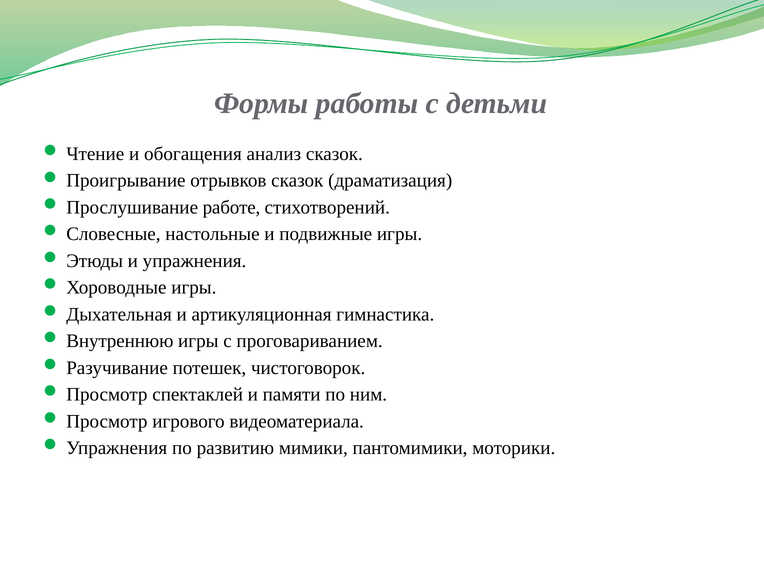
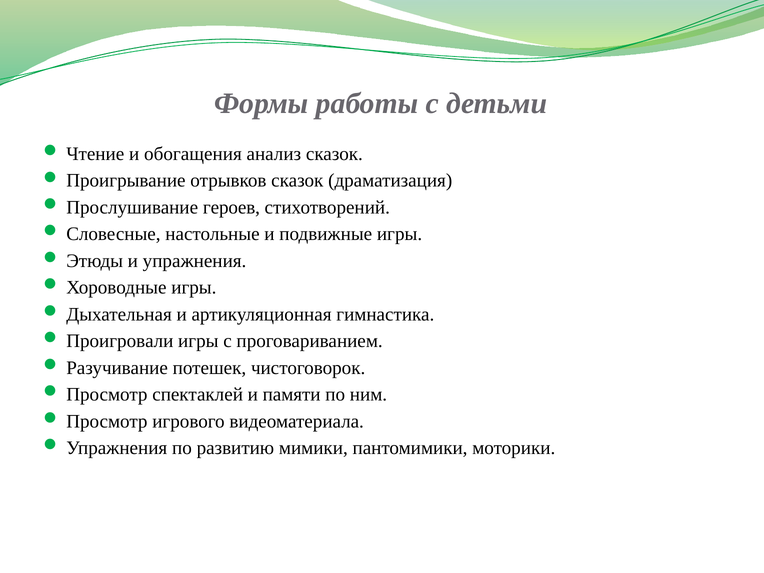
работе: работе -> героев
Внутреннюю: Внутреннюю -> Проигровали
